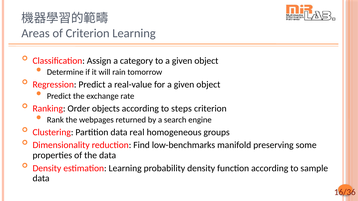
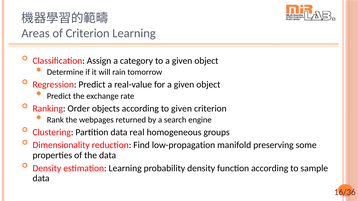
to steps: steps -> given
low-benchmarks: low-benchmarks -> low-propagation
